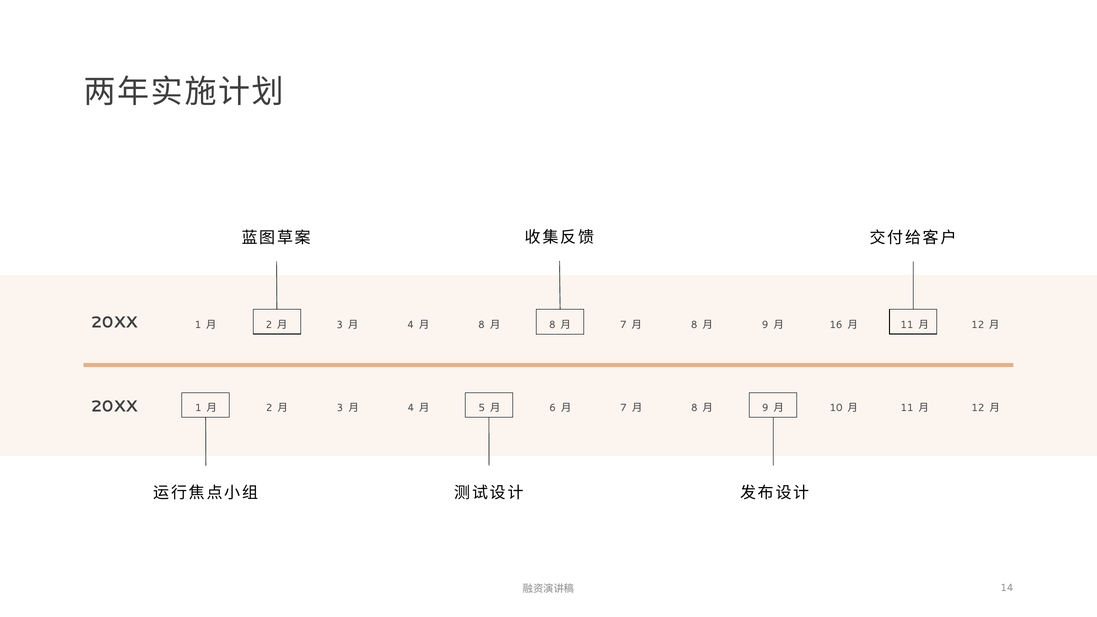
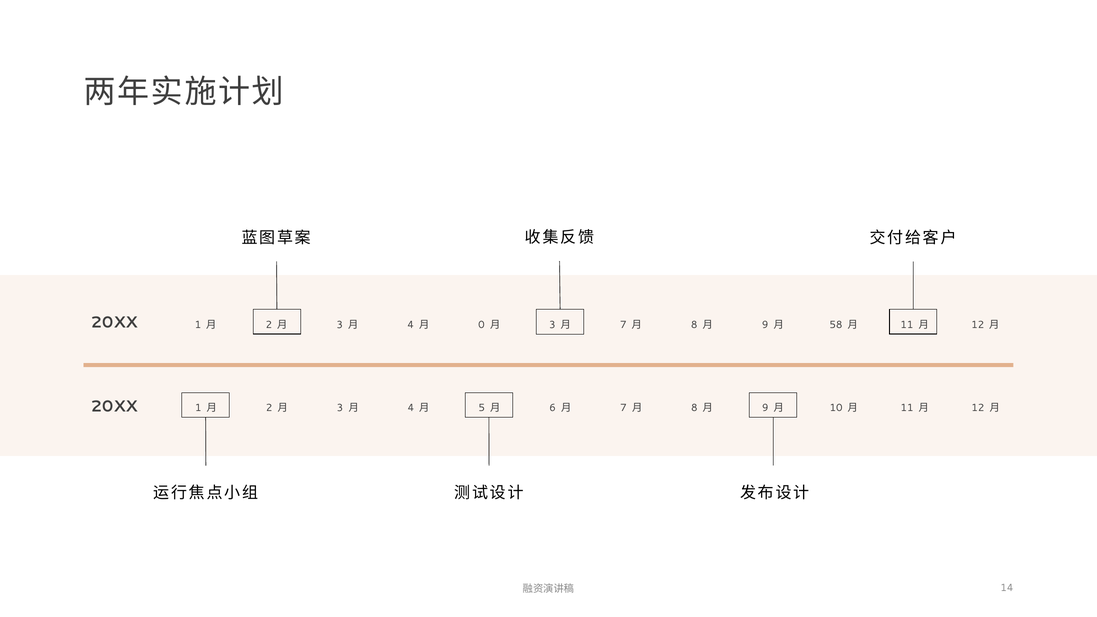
8 at (481, 325): 8 -> 0
8 at (552, 325): 8 -> 3
16: 16 -> 58
